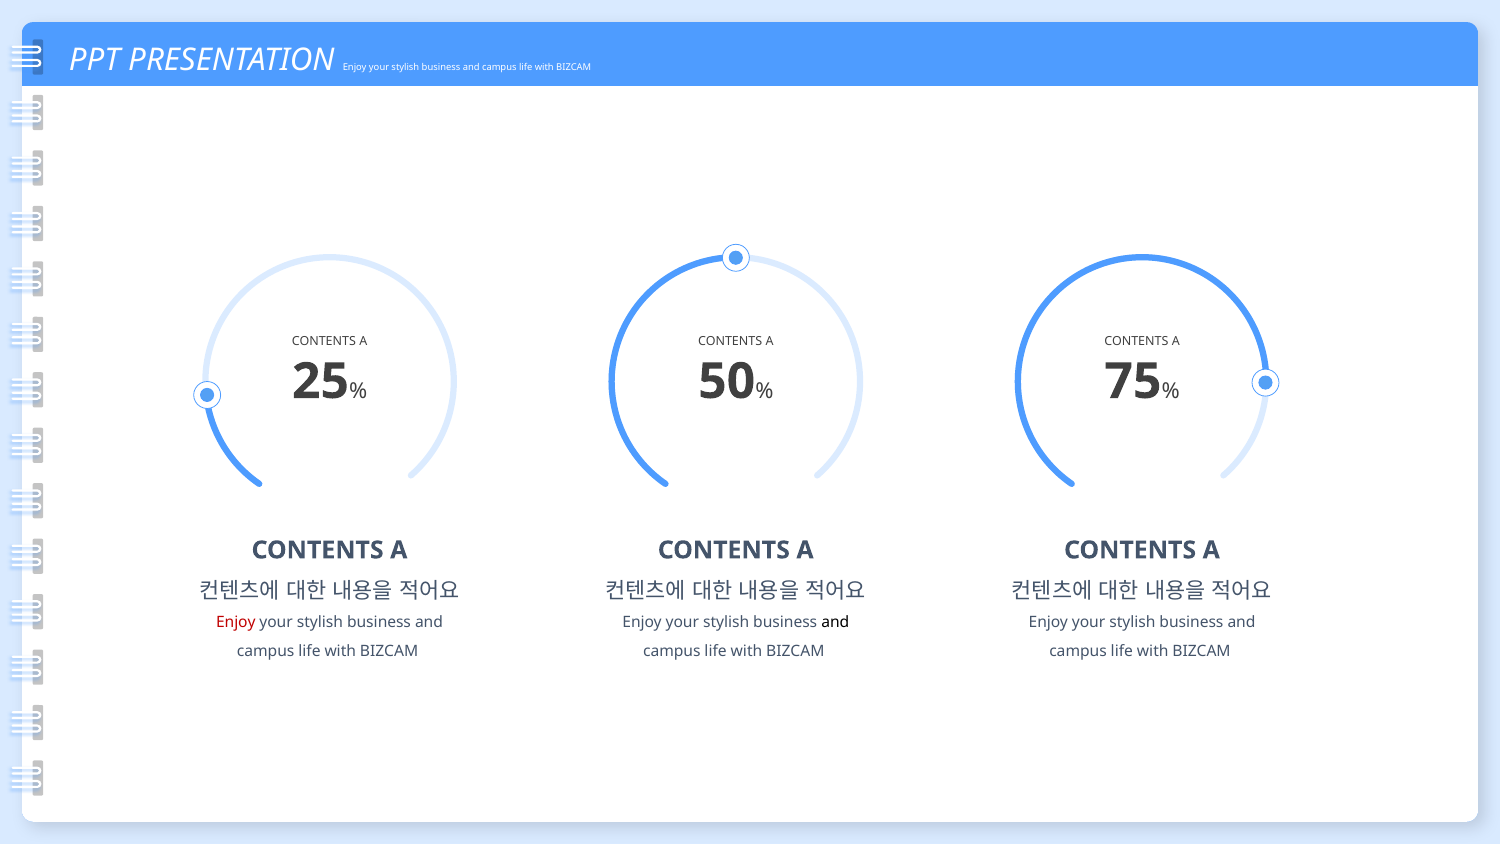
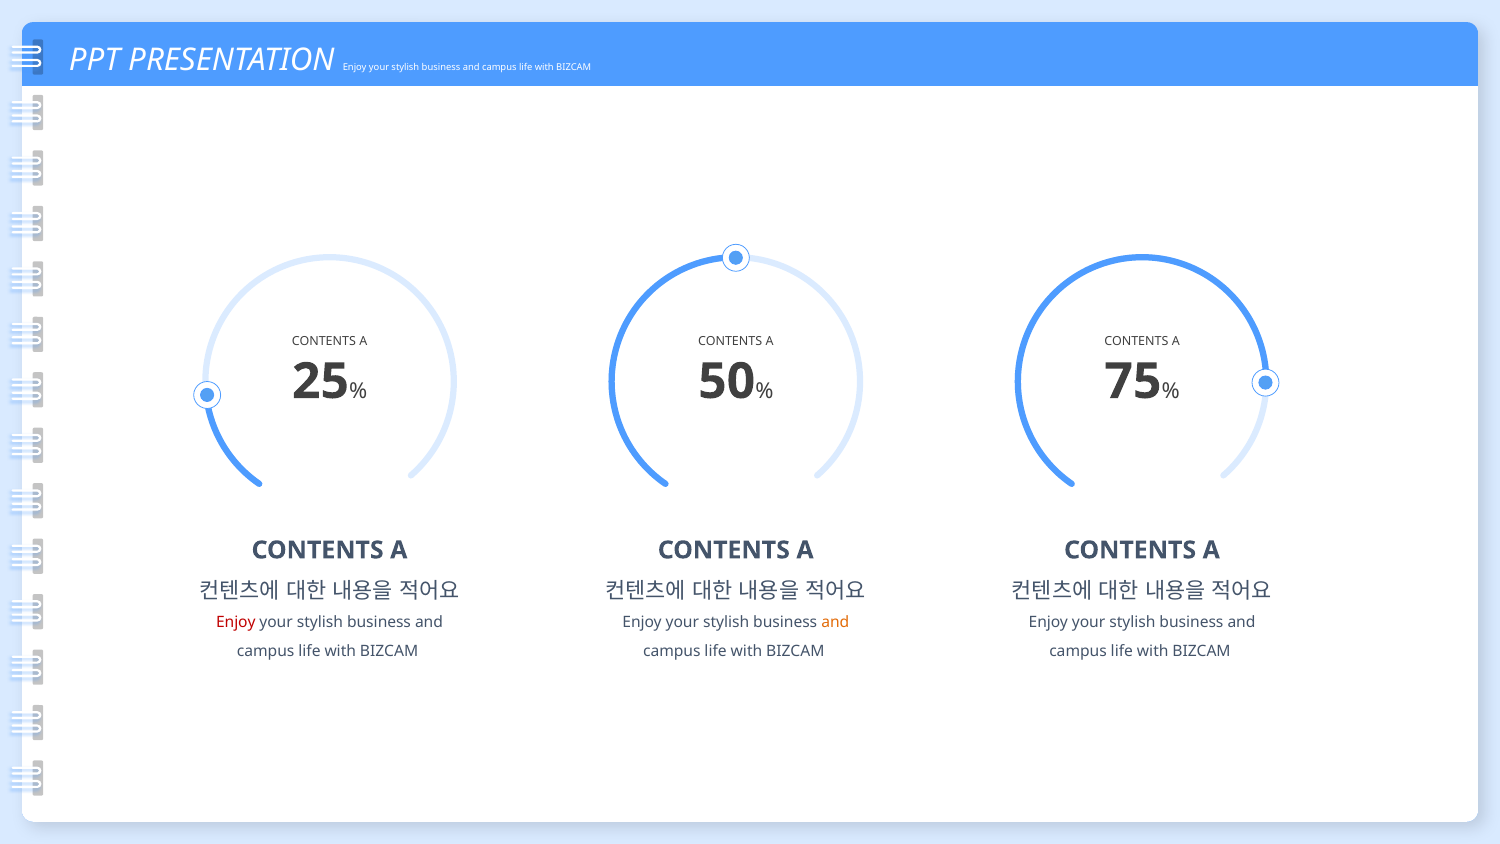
and at (835, 622) colour: black -> orange
